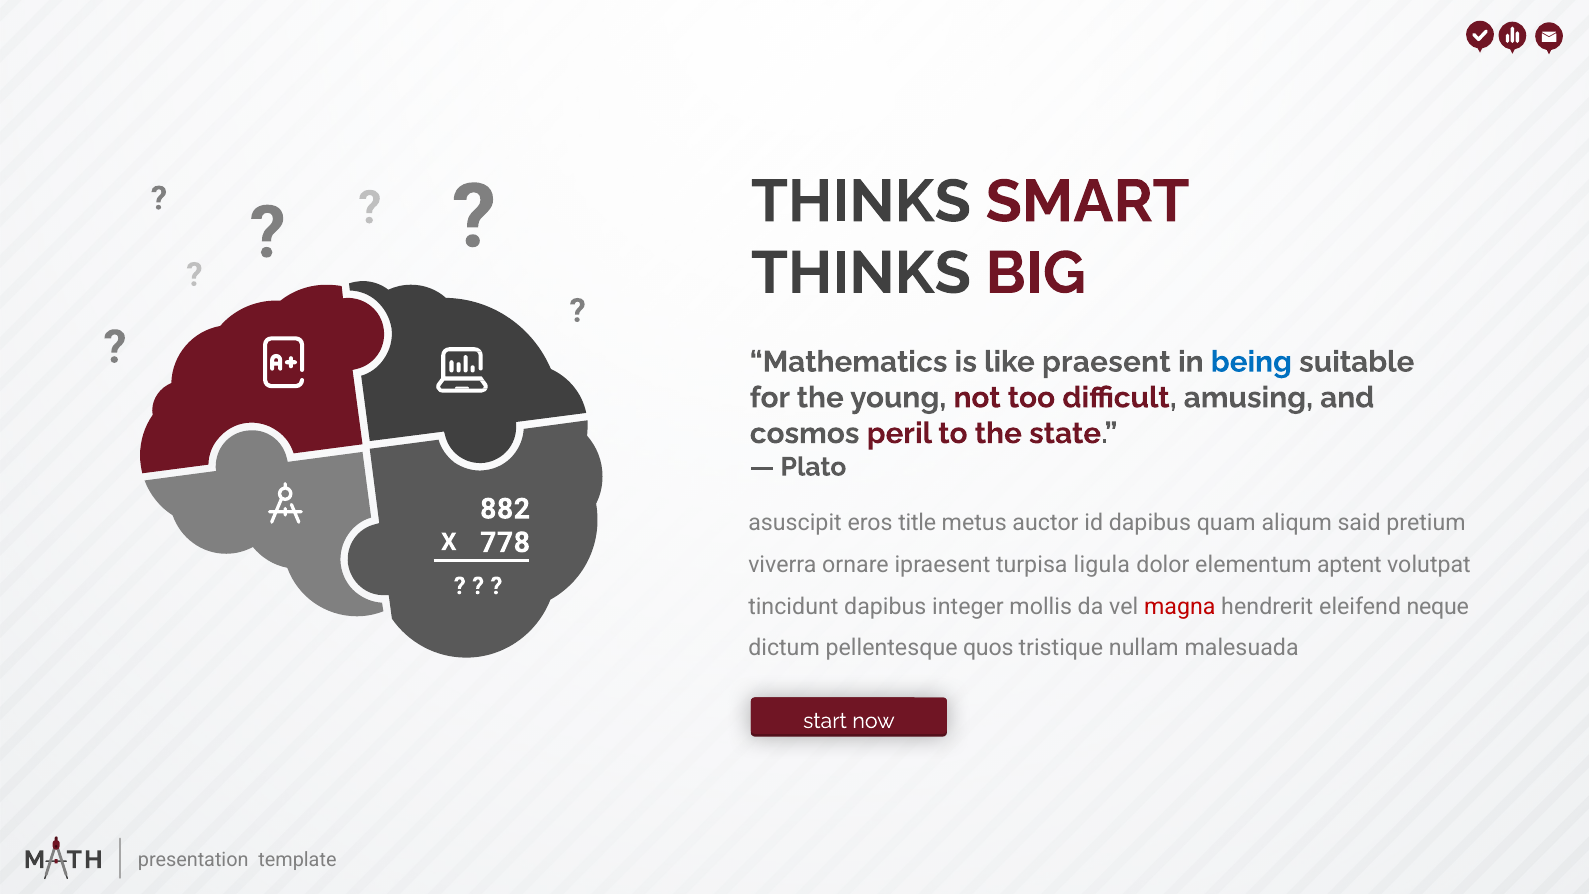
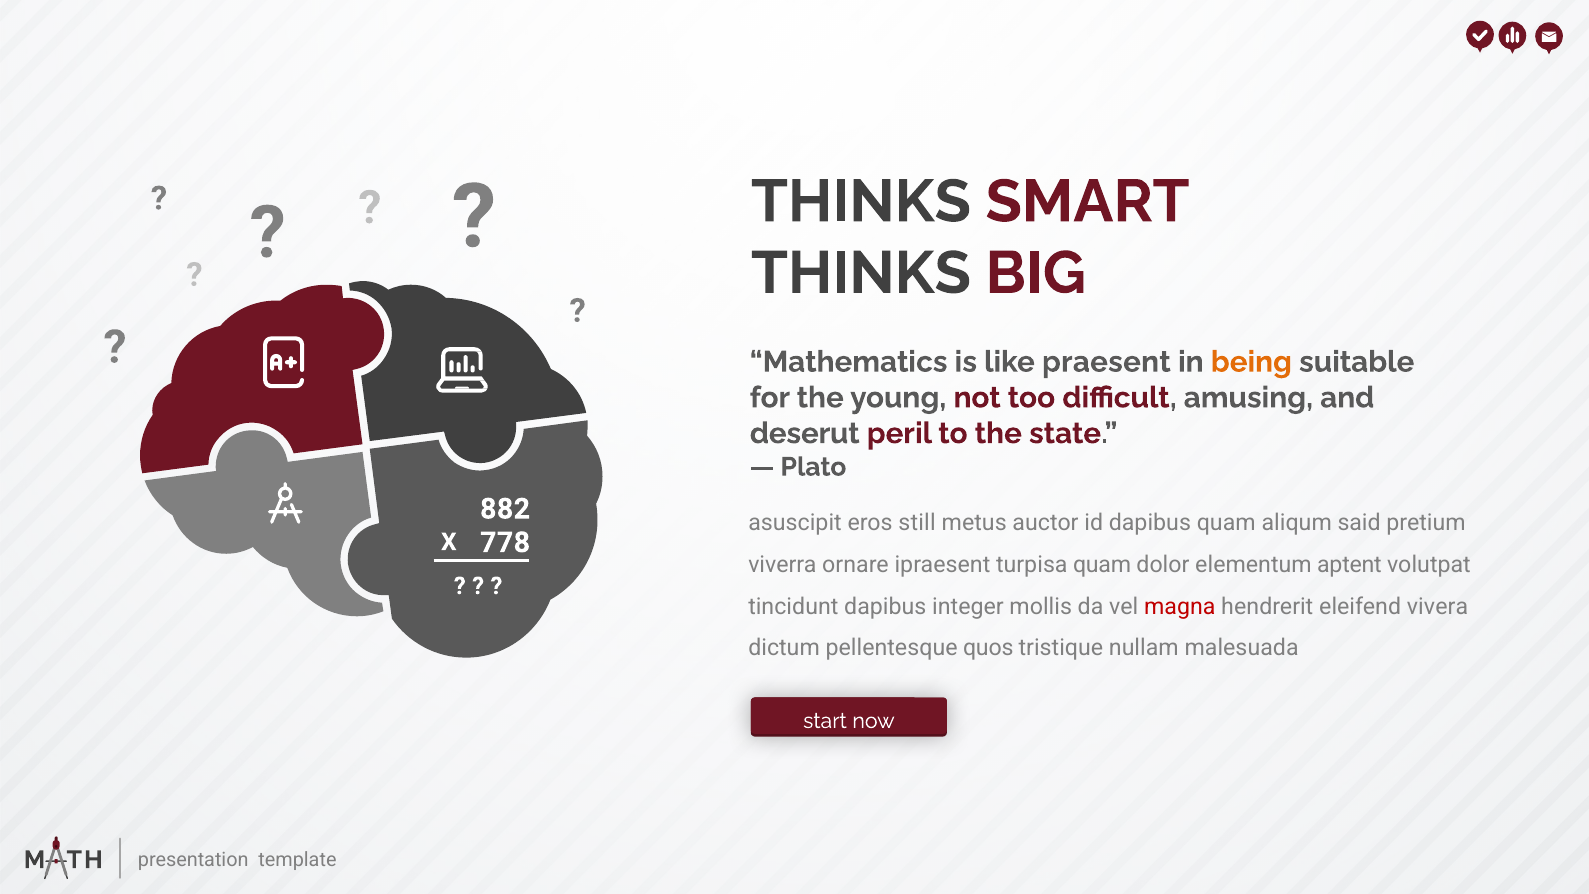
being colour: blue -> orange
cosmos: cosmos -> deserut
title: title -> still
turpisa ligula: ligula -> quam
neque: neque -> vivera
